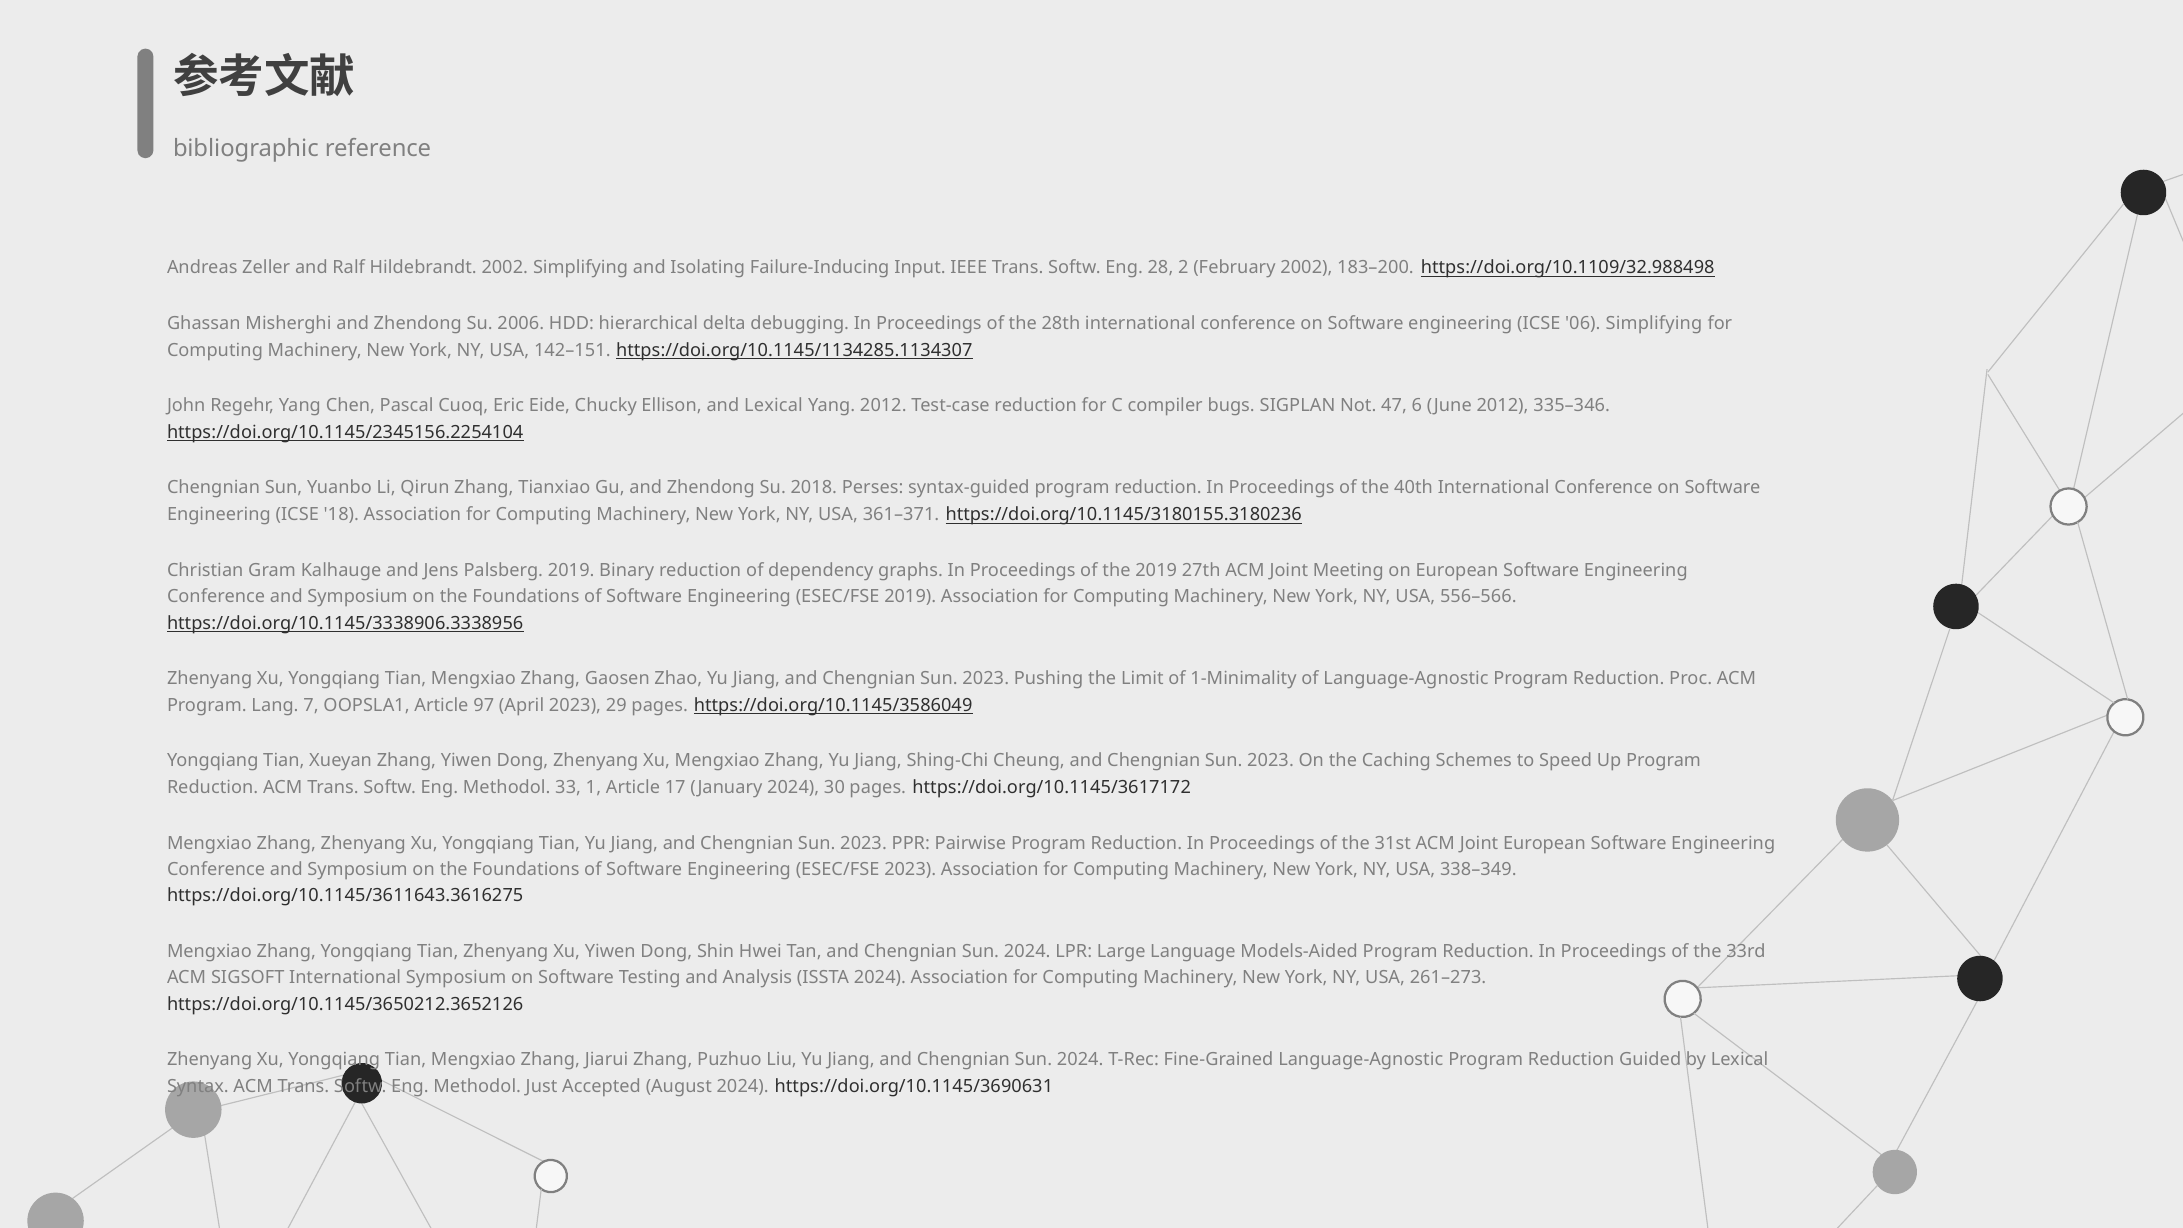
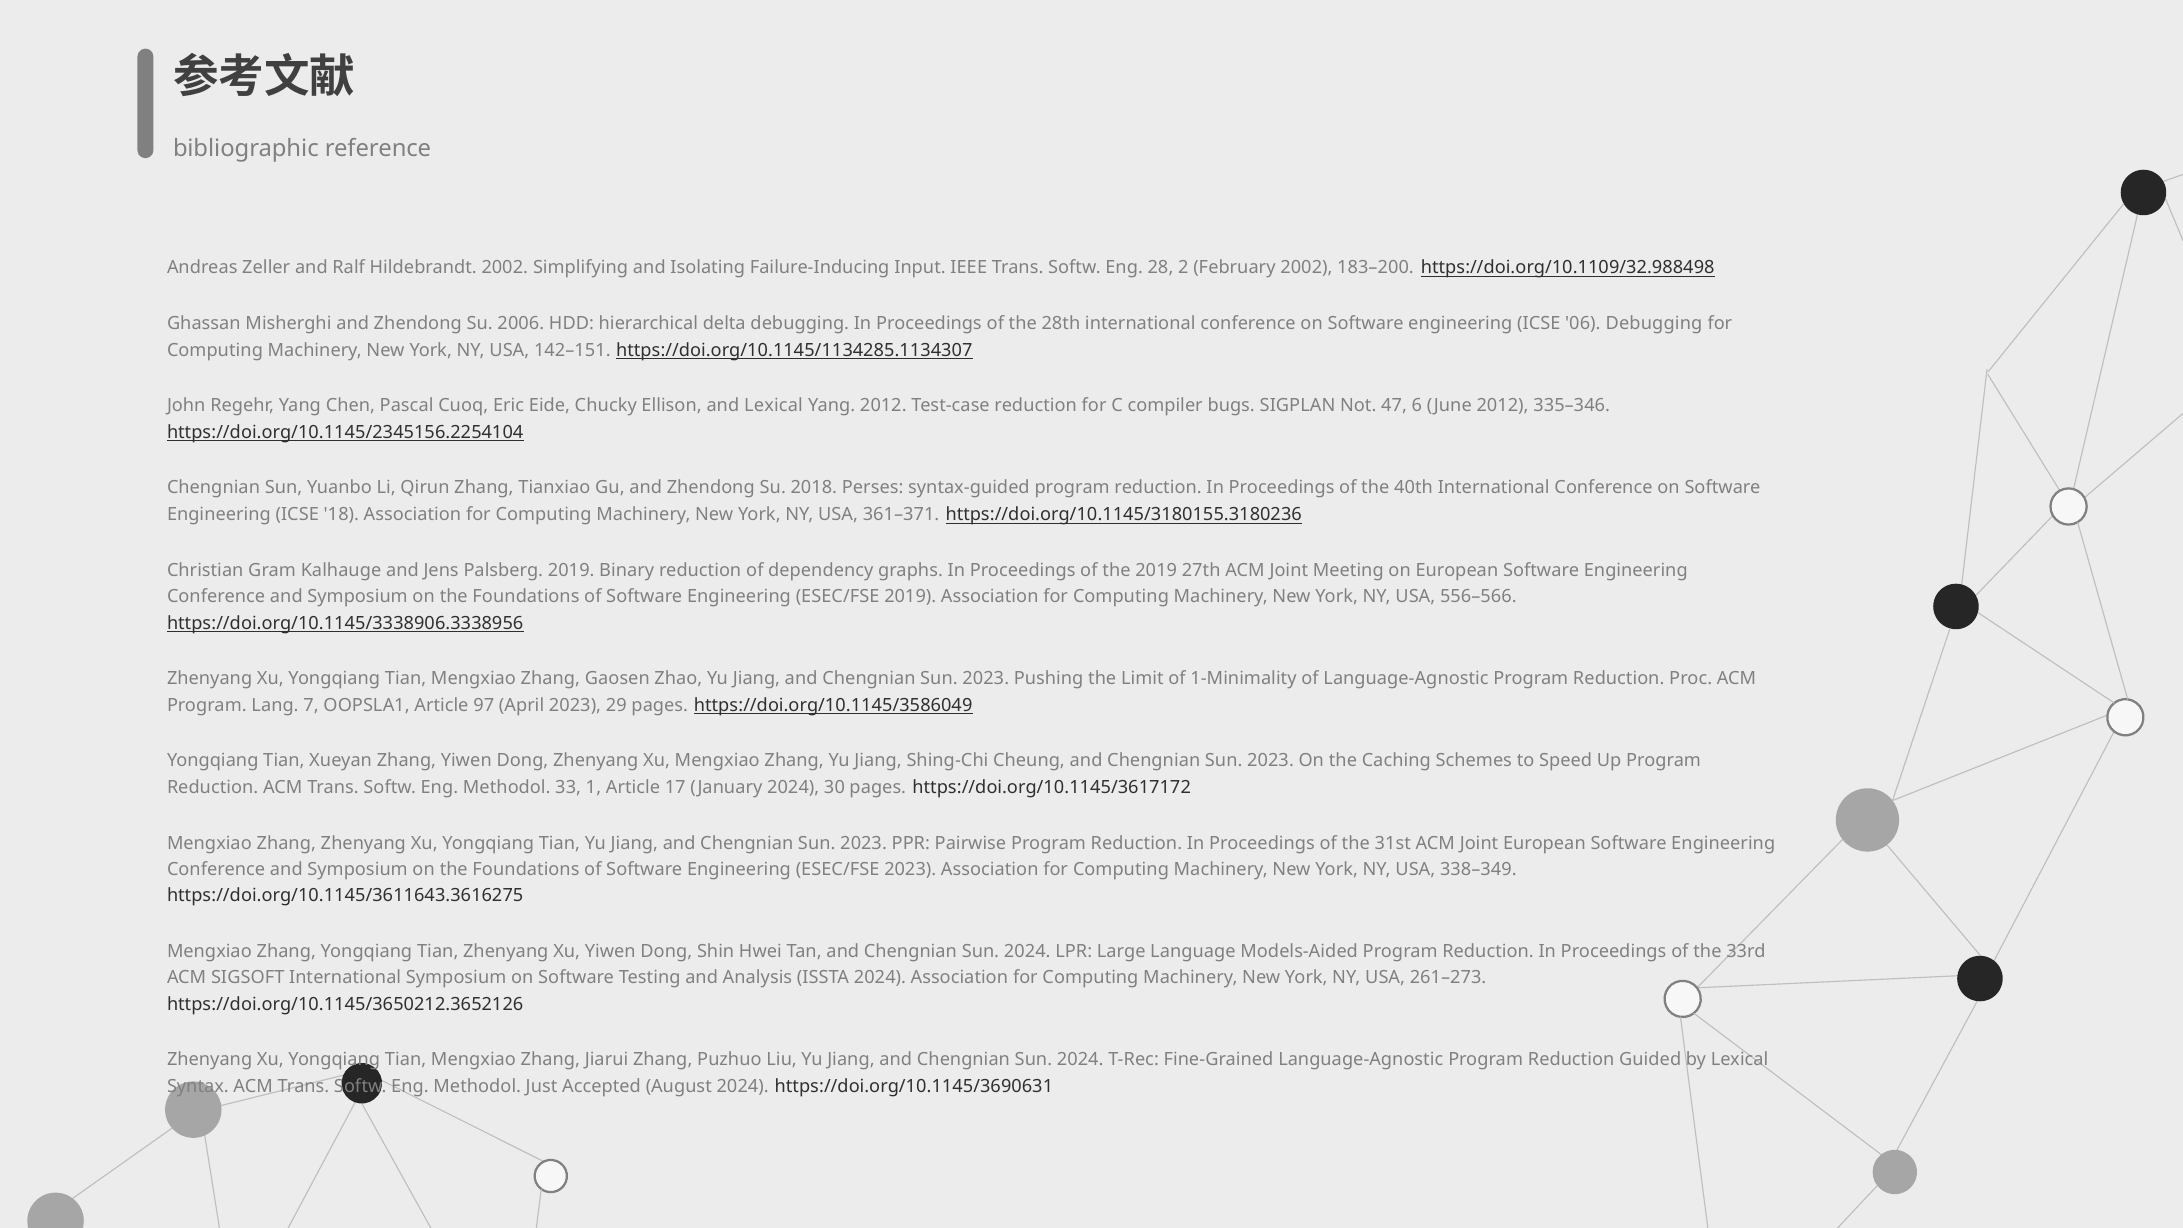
06 Simplifying: Simplifying -> Debugging
